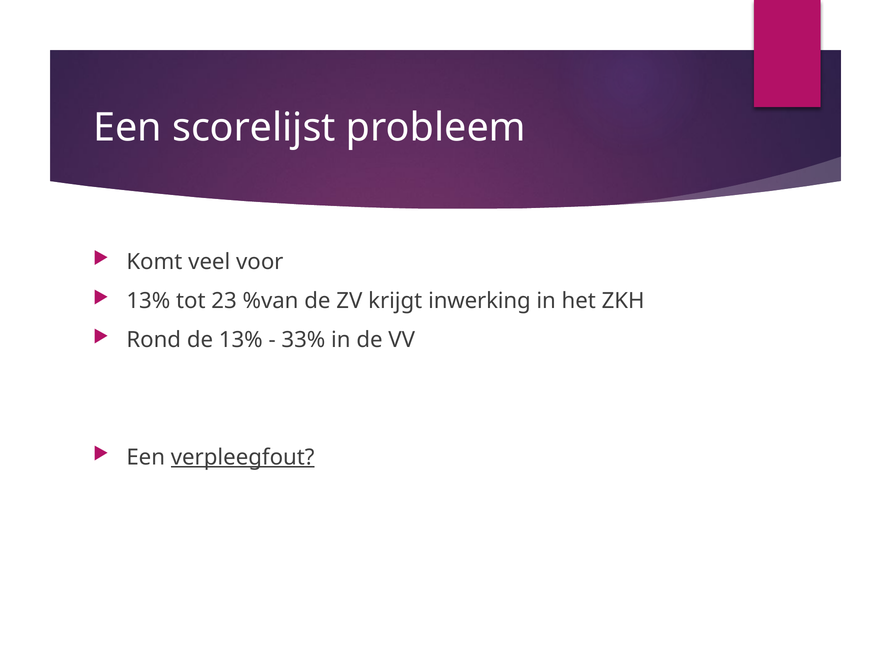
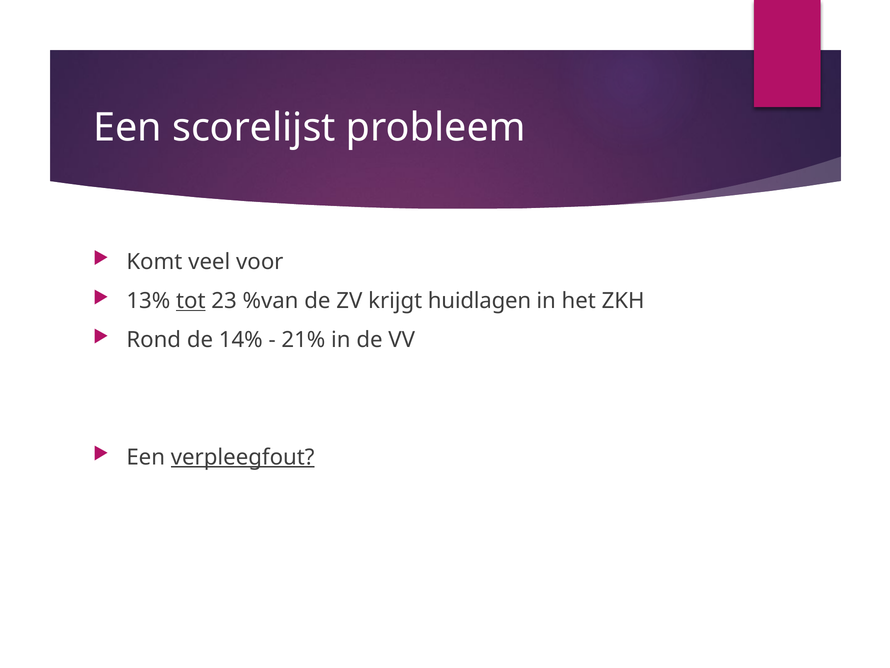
tot underline: none -> present
inwerking: inwerking -> huidlagen
de 13%: 13% -> 14%
33%: 33% -> 21%
